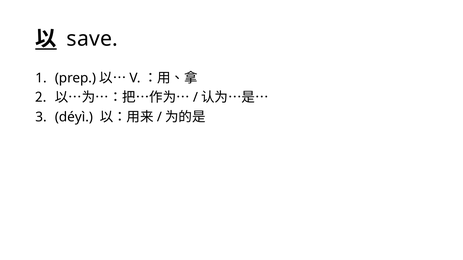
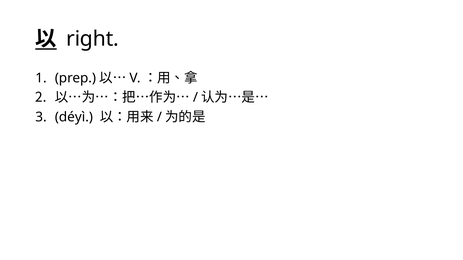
save: save -> right
